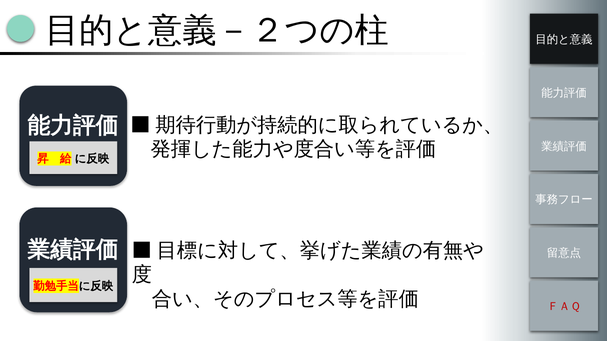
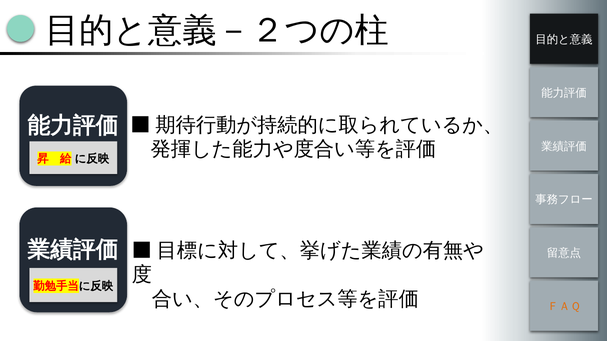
ＦＡＱ colour: red -> orange
